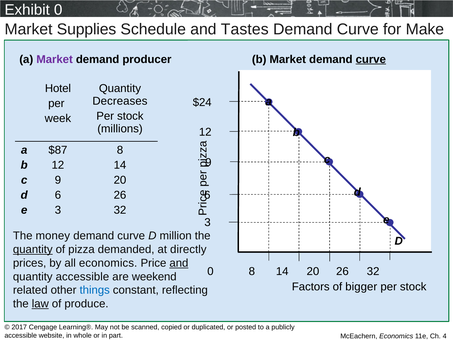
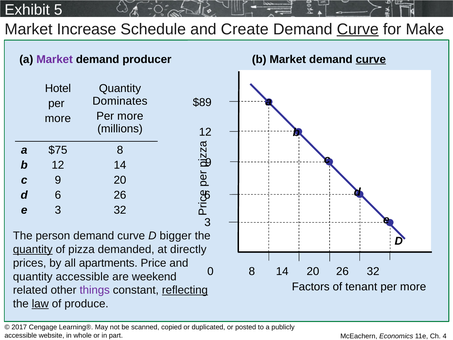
Exhibit 0: 0 -> 5
Supplies: Supplies -> Increase
Tastes: Tastes -> Create
Curve at (358, 29) underline: none -> present
Decreases: Decreases -> Dominates
$24: $24 -> $89
stock at (130, 116): stock -> more
week at (58, 118): week -> more
$87: $87 -> $75
money: money -> person
million: million -> bigger
all economics: economics -> apartments
and at (179, 263) underline: present -> none
bigger: bigger -> tenant
stock at (413, 286): stock -> more
things colour: blue -> purple
reflecting underline: none -> present
